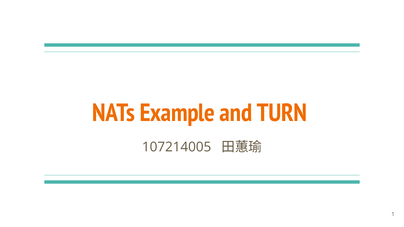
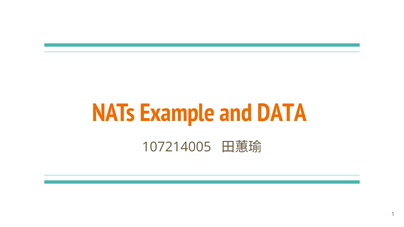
TURN: TURN -> DATA
